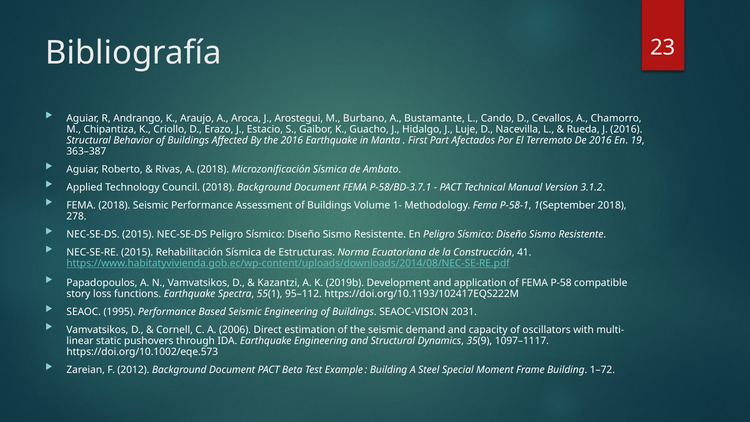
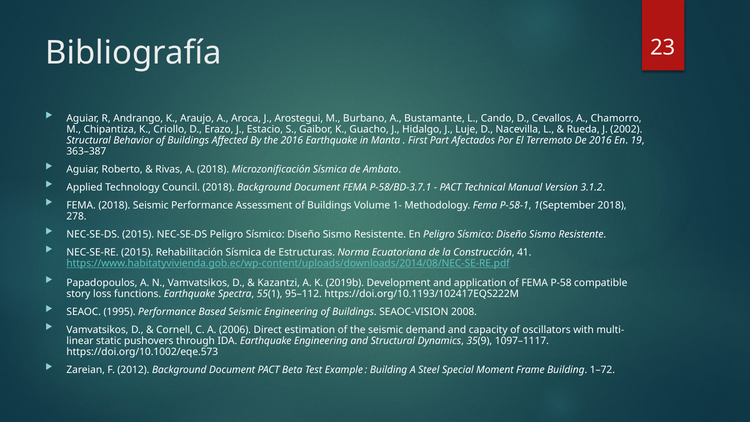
J 2016: 2016 -> 2002
2031: 2031 -> 2008
